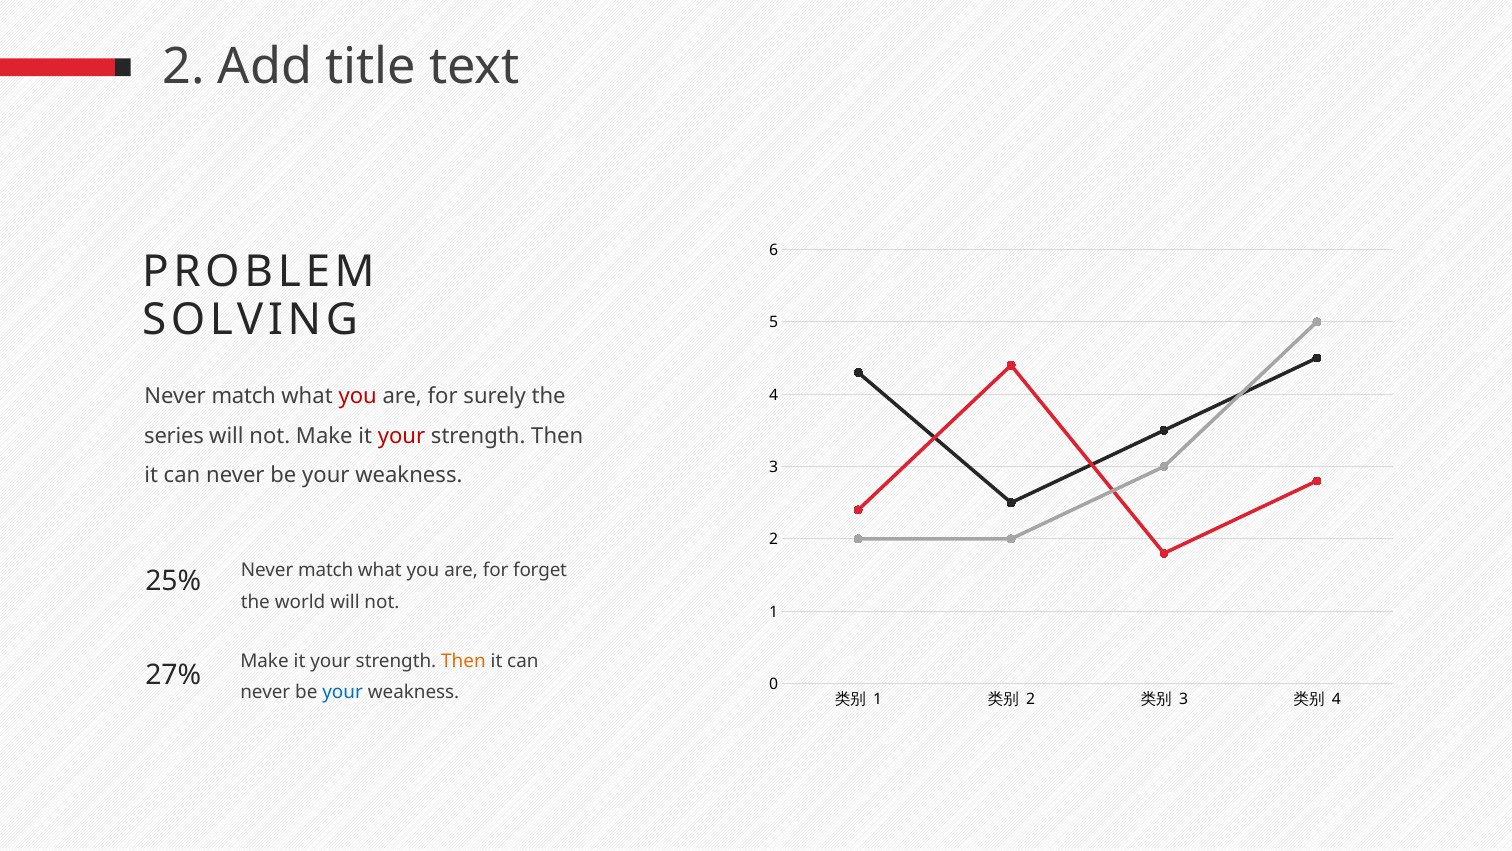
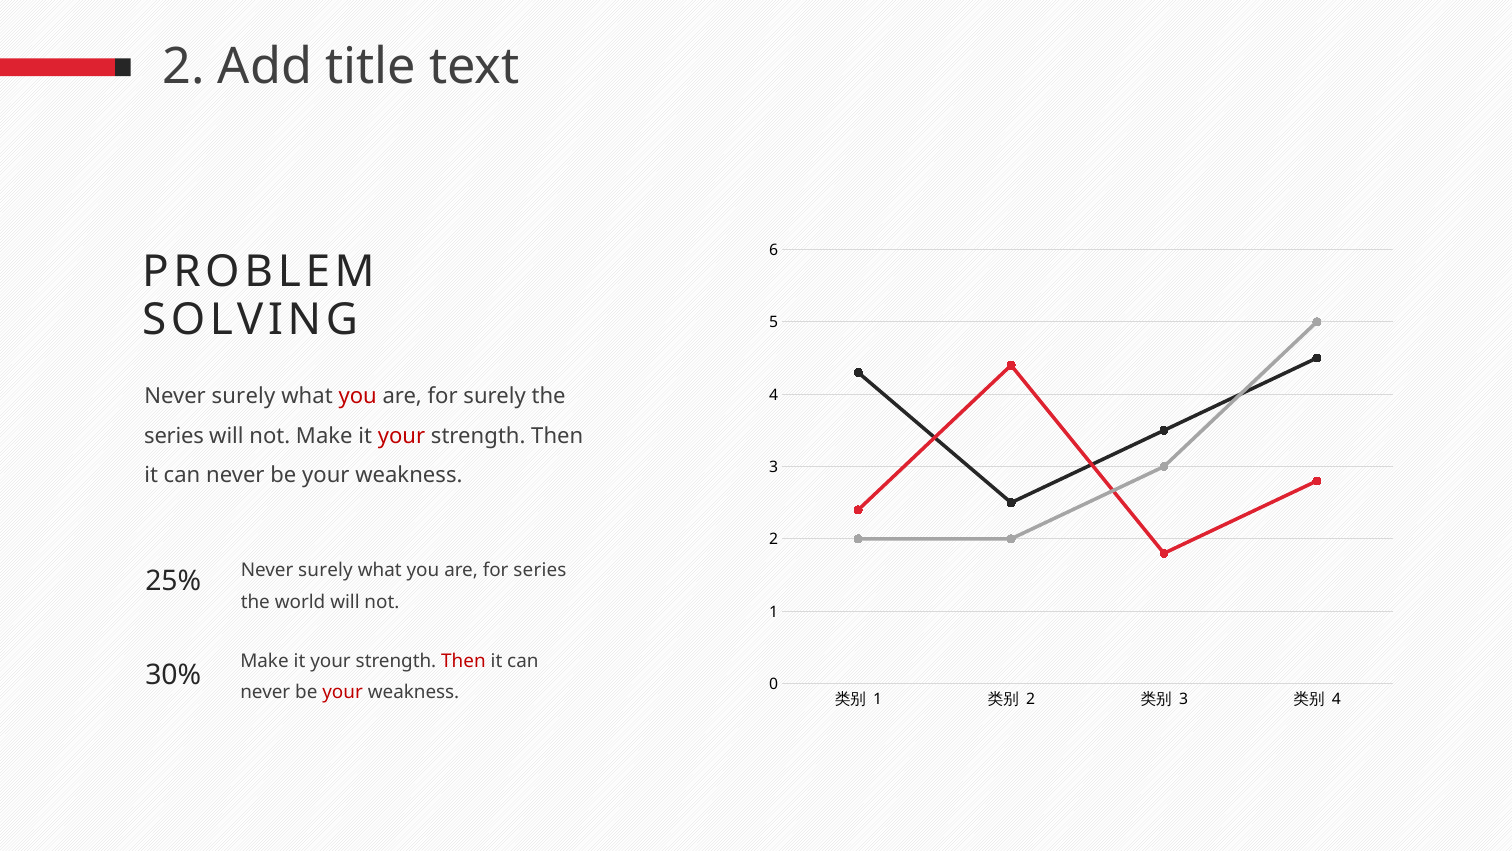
match at (244, 396): match -> surely
match at (326, 570): match -> surely
for forget: forget -> series
Then at (463, 661) colour: orange -> red
27%: 27% -> 30%
your at (343, 692) colour: blue -> red
